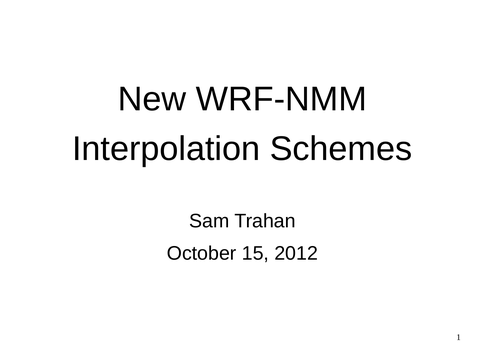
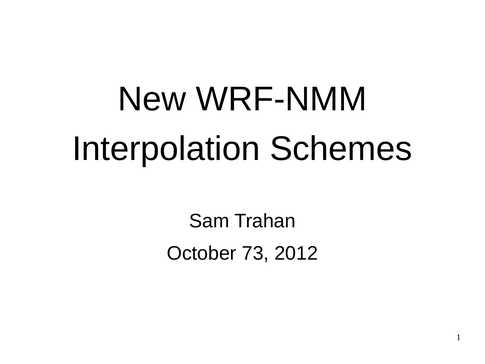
15: 15 -> 73
